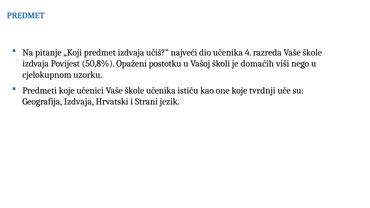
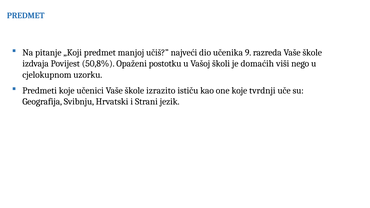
predmet izdvaja: izdvaja -> manjoj
4: 4 -> 9
škole učenika: učenika -> izrazito
Geografija Izdvaja: Izdvaja -> Svibnju
